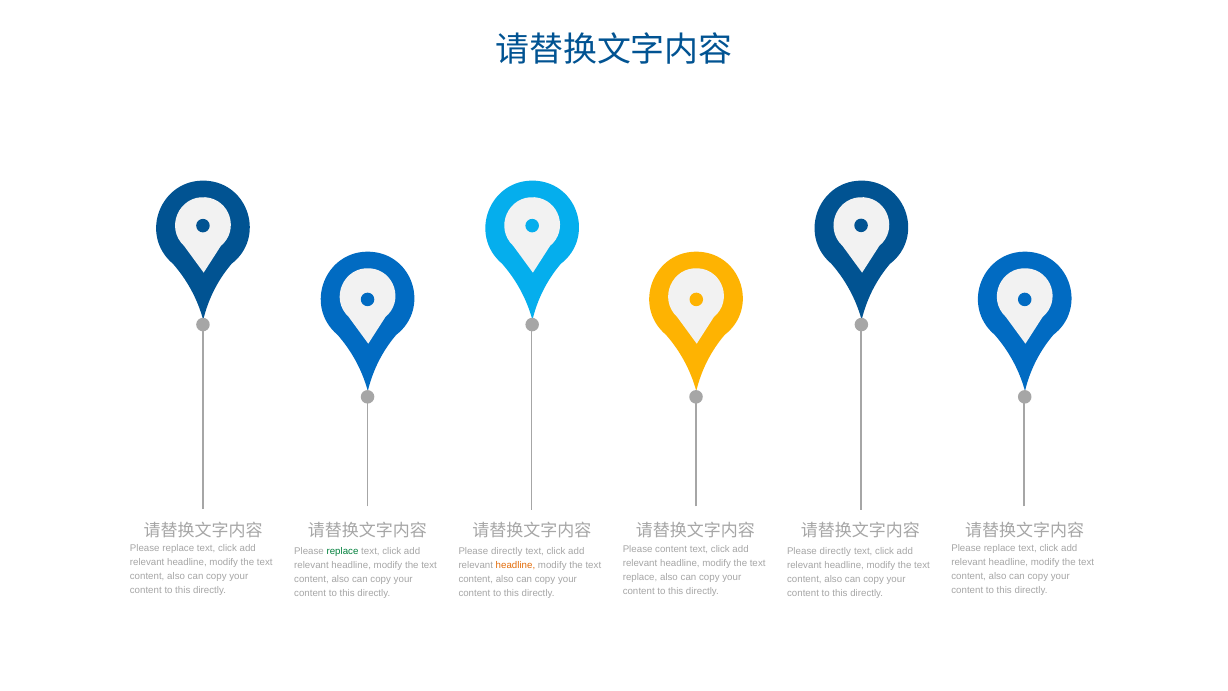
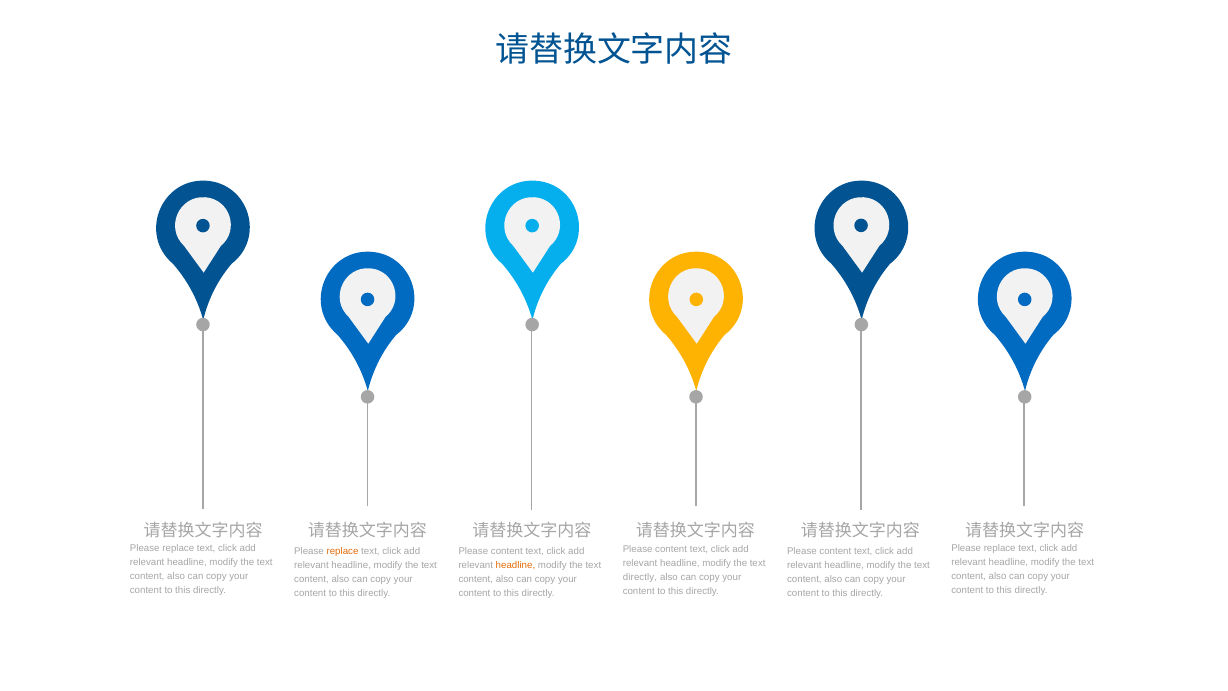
replace at (343, 551) colour: green -> orange
directly at (507, 551): directly -> content
directly at (835, 551): directly -> content
replace at (640, 577): replace -> directly
